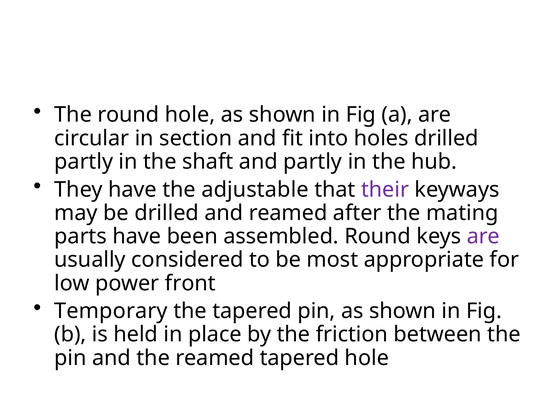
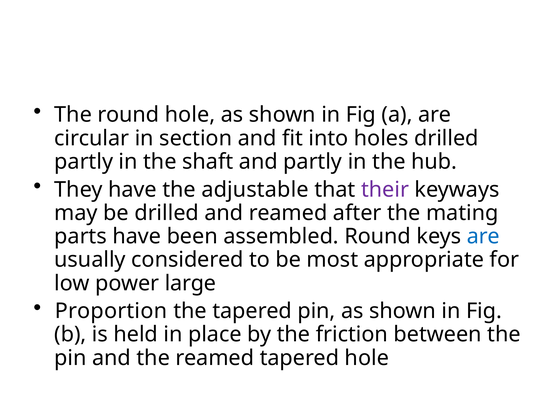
are at (483, 236) colour: purple -> blue
front: front -> large
Temporary: Temporary -> Proportion
